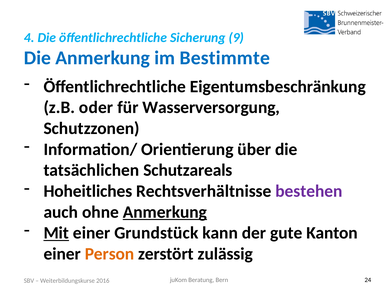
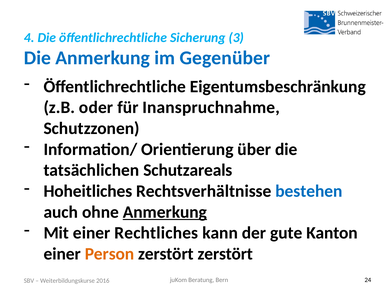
9: 9 -> 3
Bestimmte: Bestimmte -> Gegenüber
Wasserversorgung: Wasserversorgung -> Inanspruchnahme
bestehen colour: purple -> blue
Mit underline: present -> none
Grundstück: Grundstück -> Rechtliches
zerstört zulässig: zulässig -> zerstört
